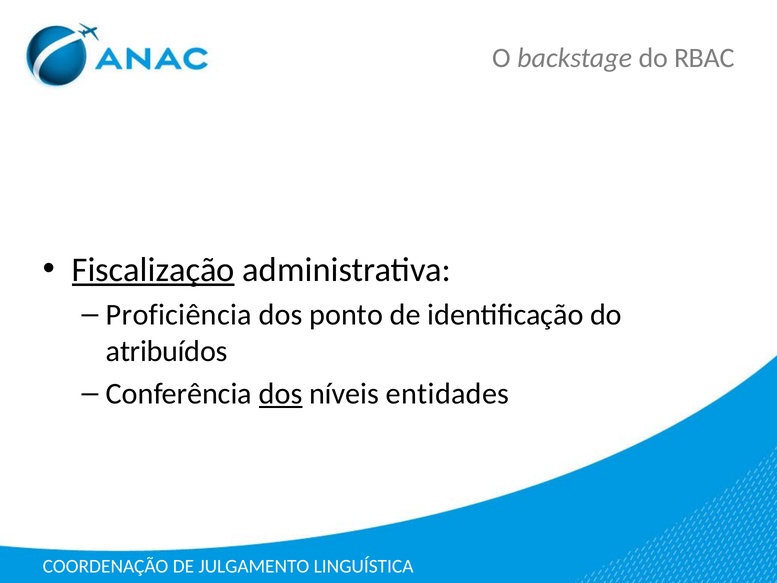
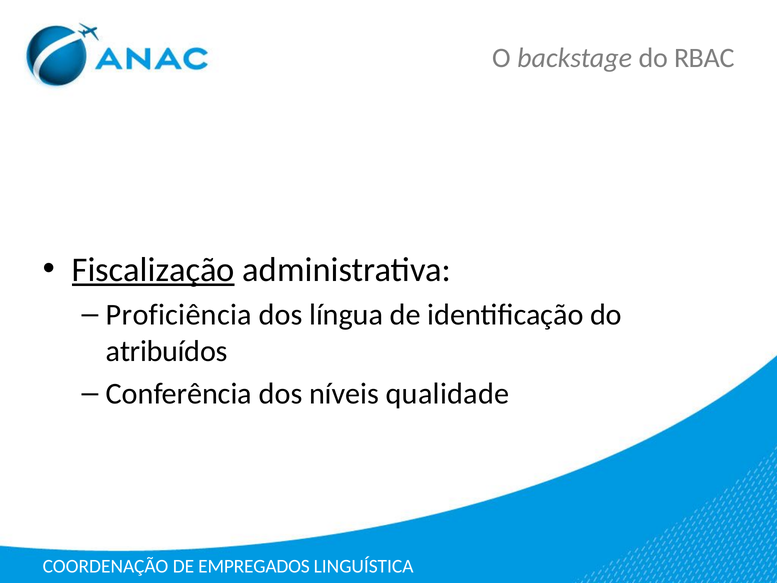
ponto: ponto -> língua
dos at (281, 394) underline: present -> none
entidades: entidades -> qualidade
JULGAMENTO: JULGAMENTO -> EMPREGADOS
